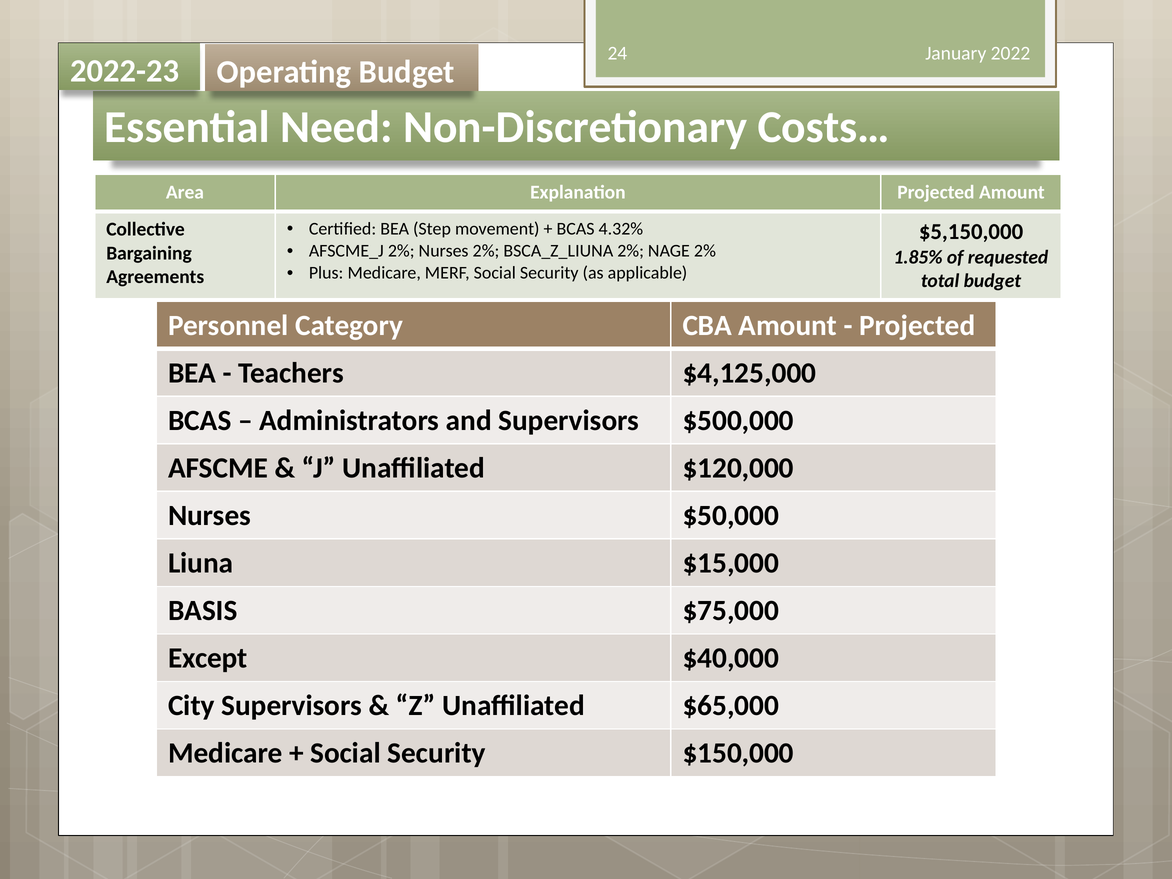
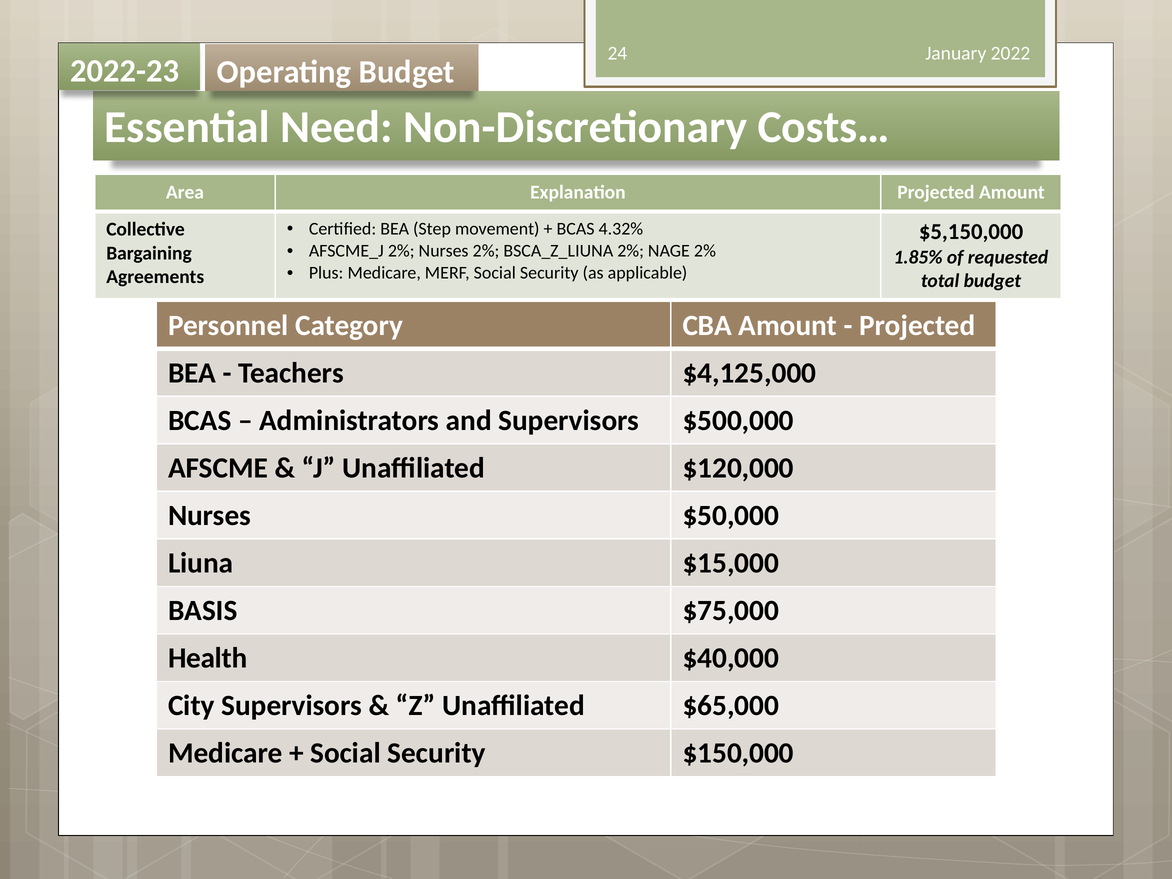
Except: Except -> Health
